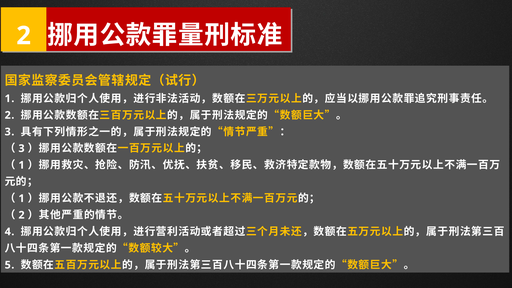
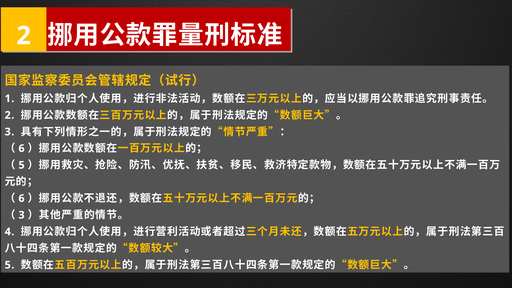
3 at (22, 148): 3 -> 6
1 at (22, 165): 1 -> 5
1 at (22, 198): 1 -> 6
2 at (22, 215): 2 -> 3
